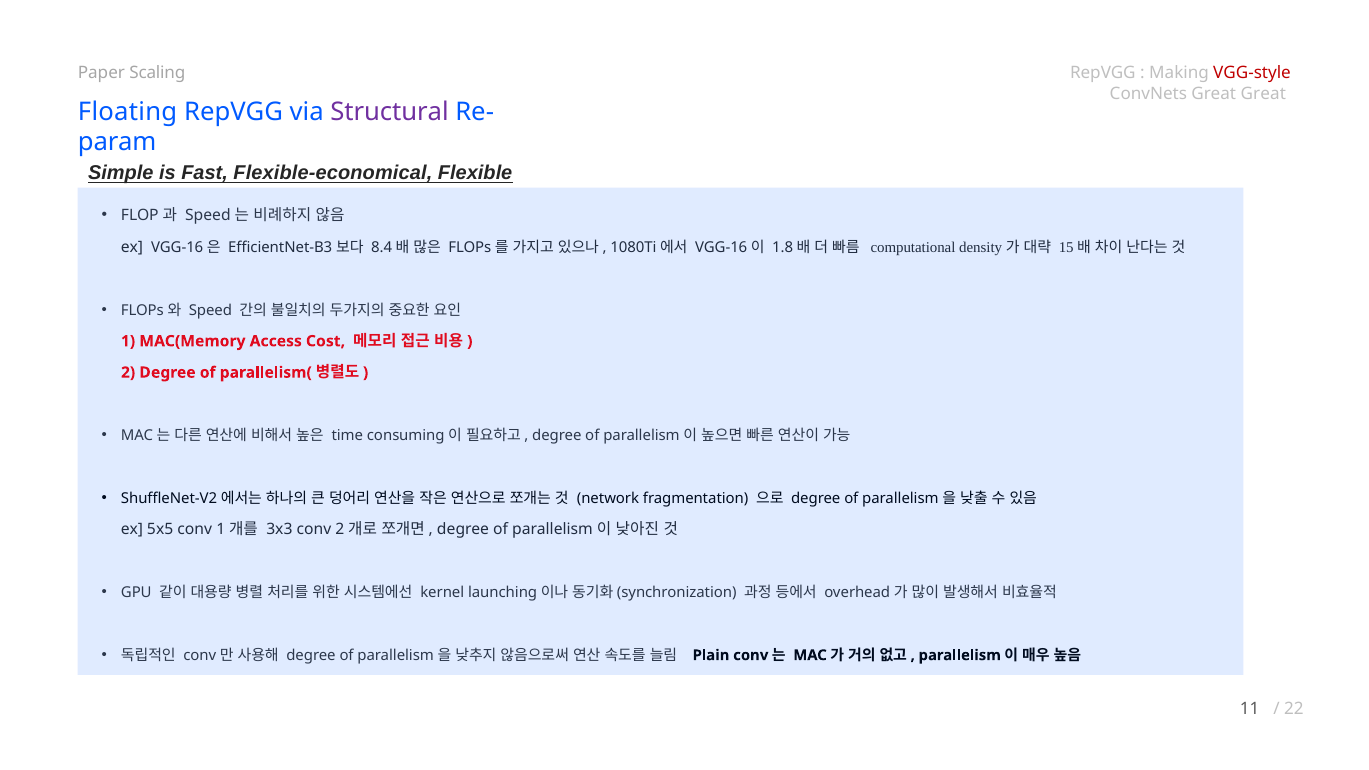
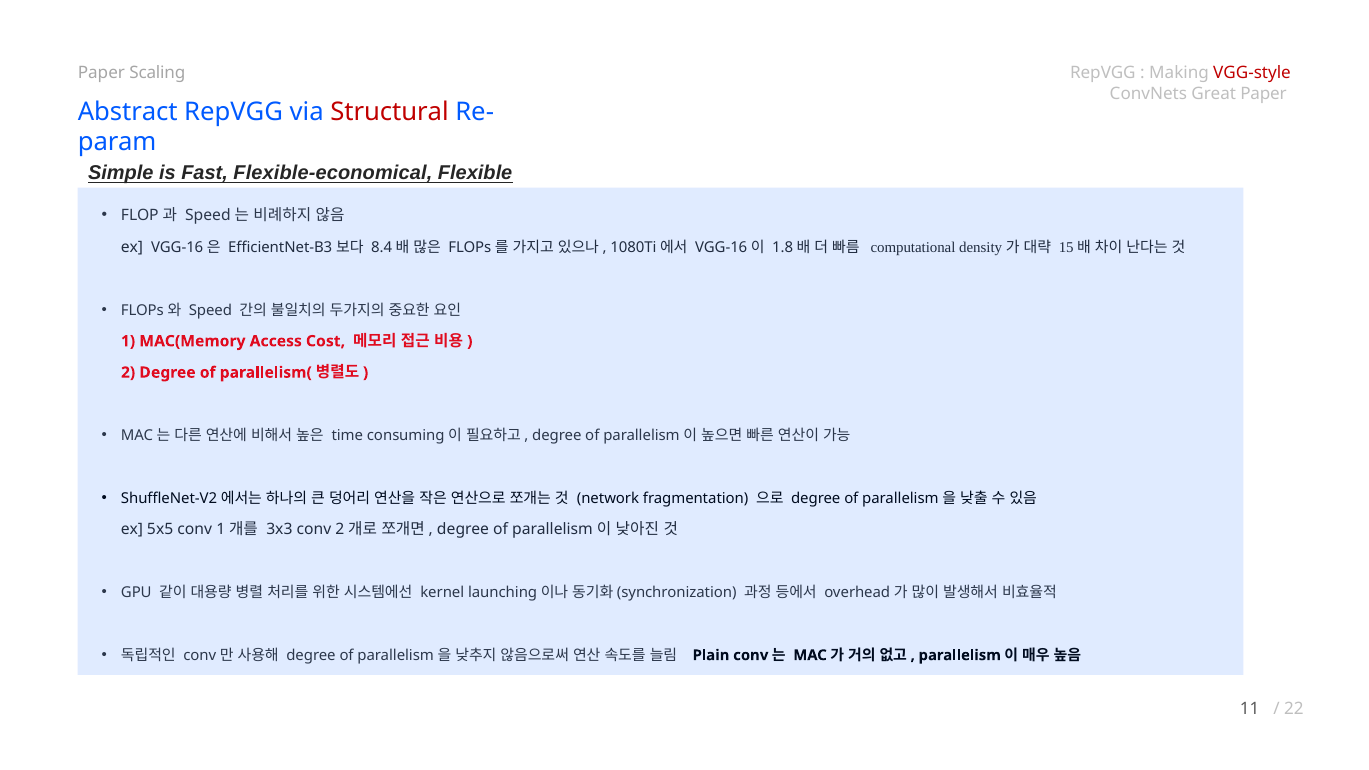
Great Great: Great -> Paper
Floating: Floating -> Abstract
Structural colour: purple -> red
